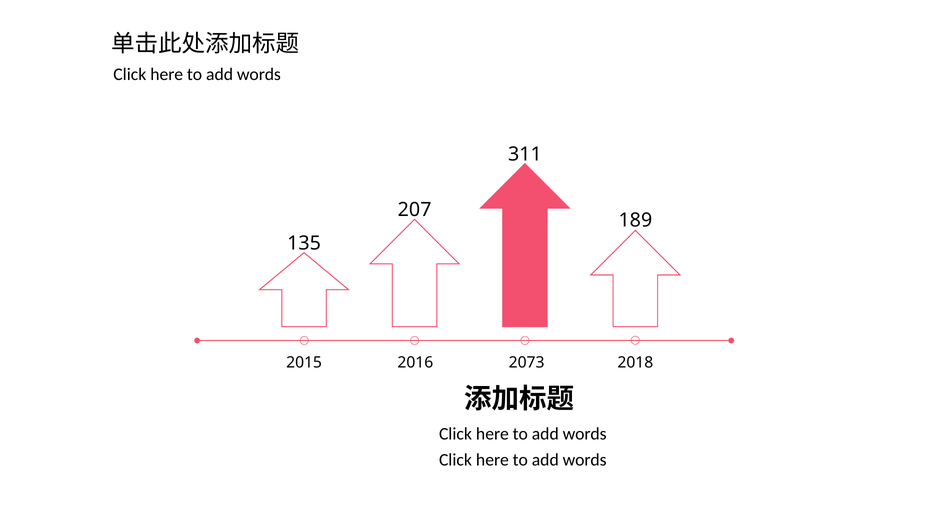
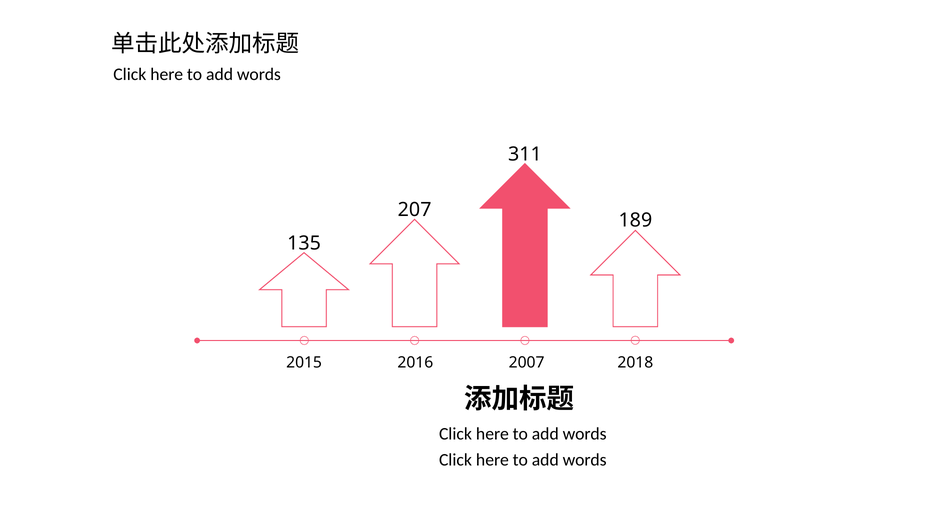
2073: 2073 -> 2007
